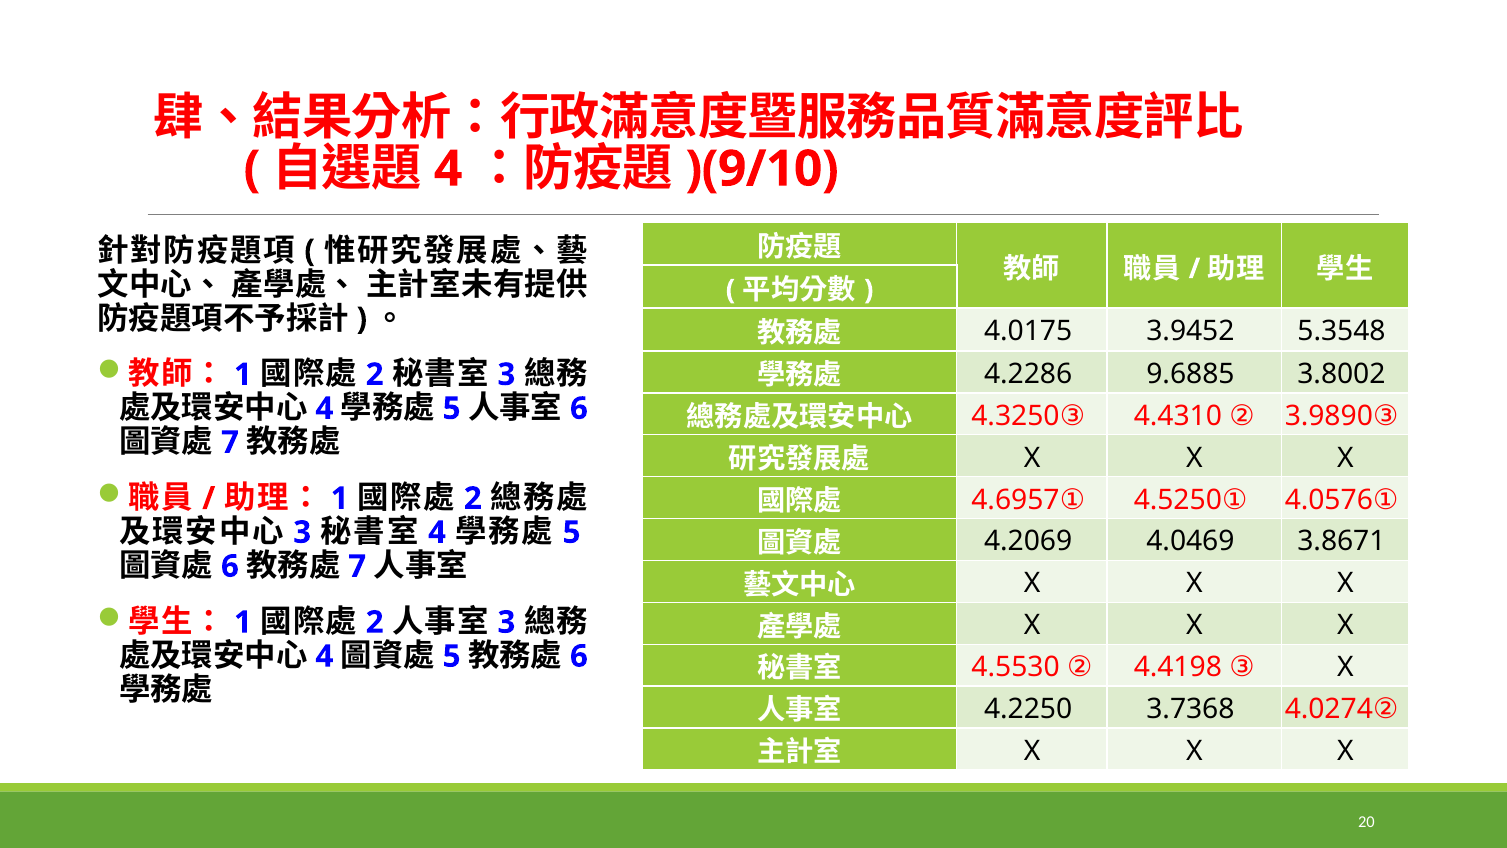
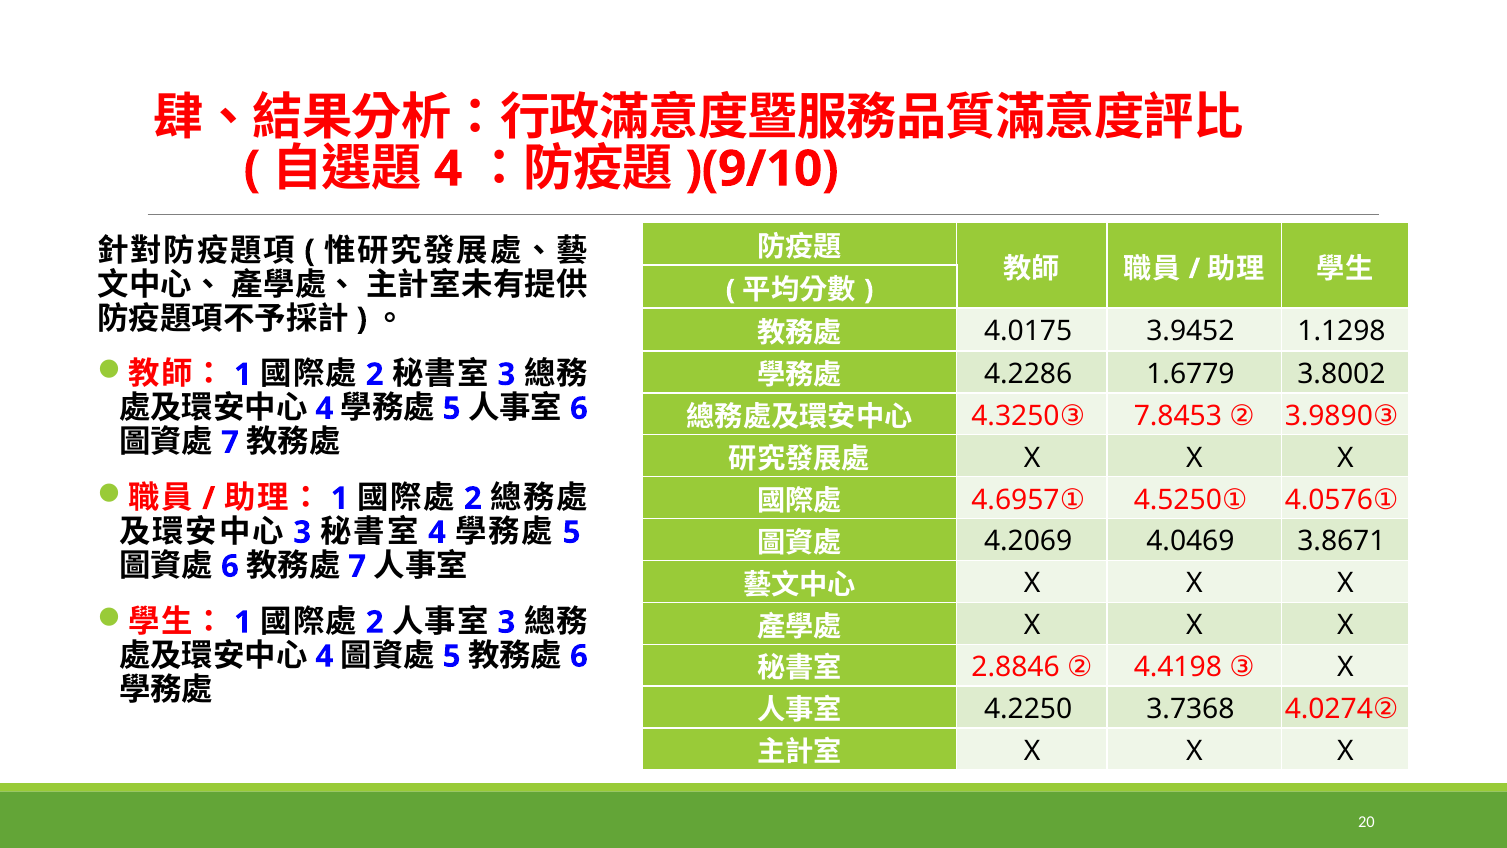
5.3548: 5.3548 -> 1.1298
9.6885: 9.6885 -> 1.6779
4.4310: 4.4310 -> 7.8453
4.5530: 4.5530 -> 2.8846
